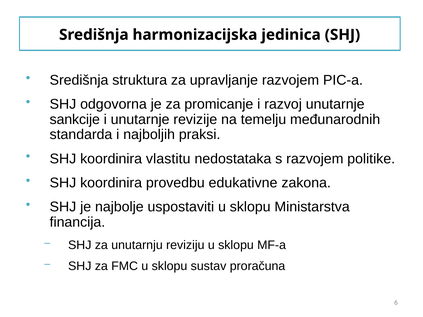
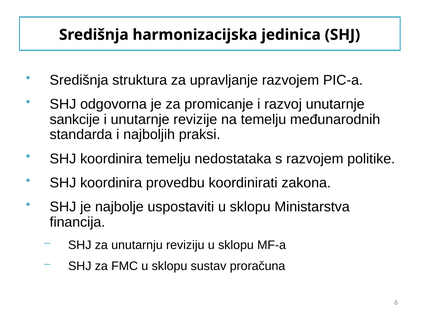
koordinira vlastitu: vlastitu -> temelju
edukativne: edukativne -> koordinirati
